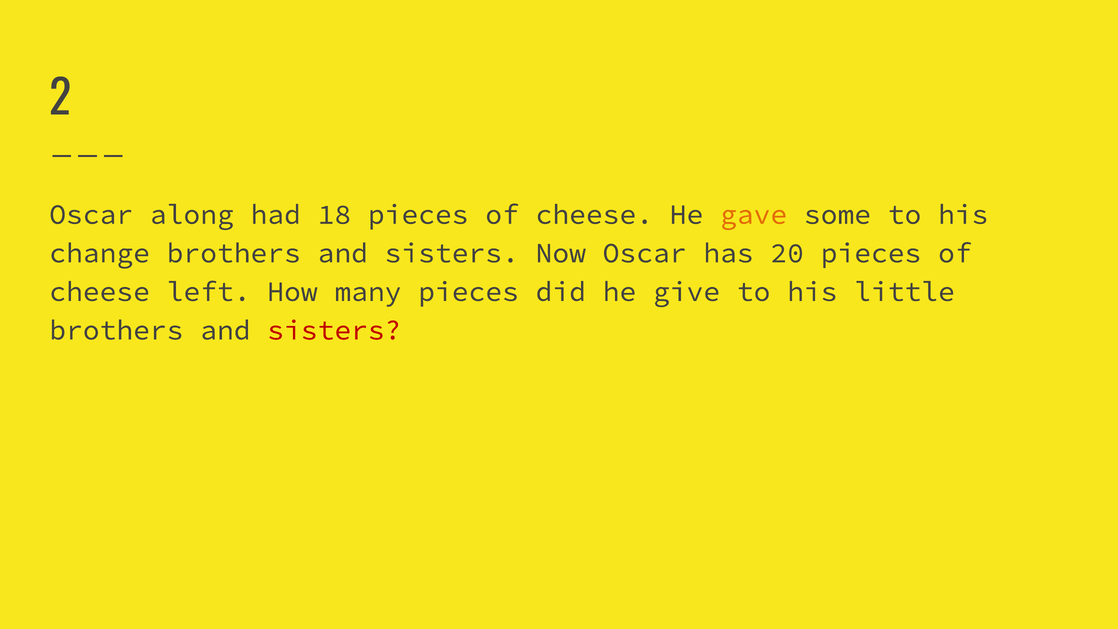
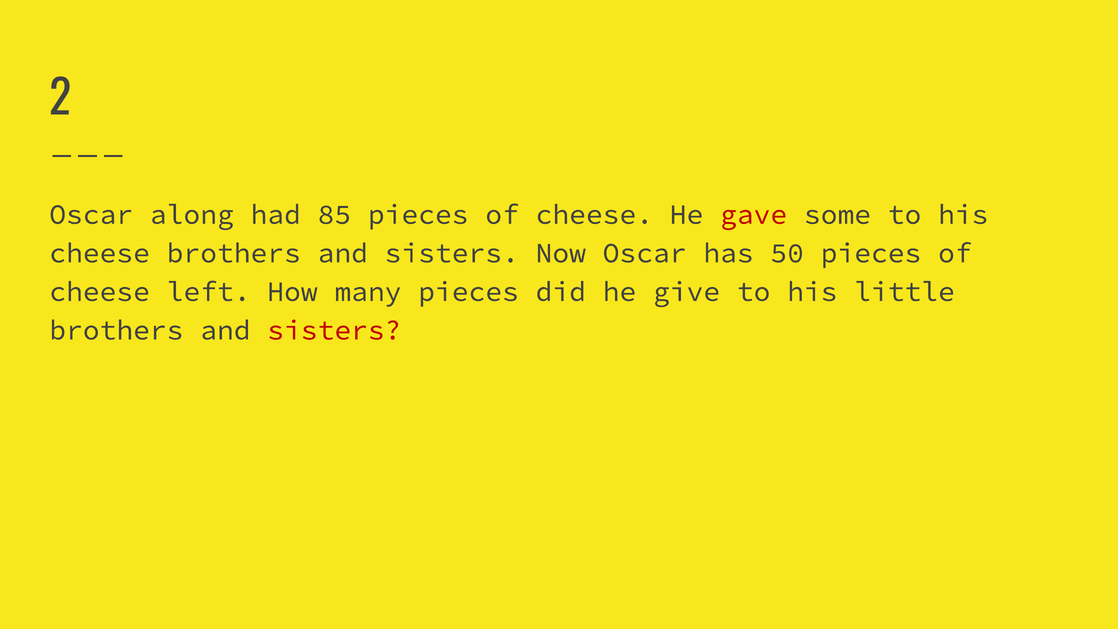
18: 18 -> 85
gave colour: orange -> red
change at (100, 253): change -> cheese
20: 20 -> 50
